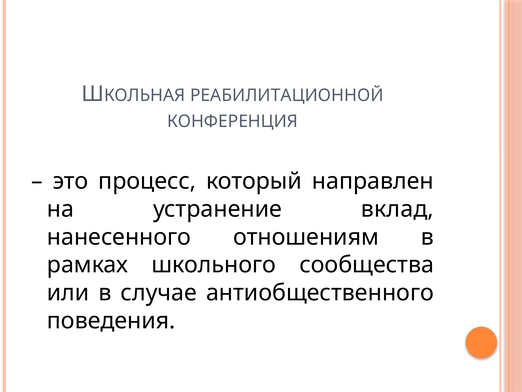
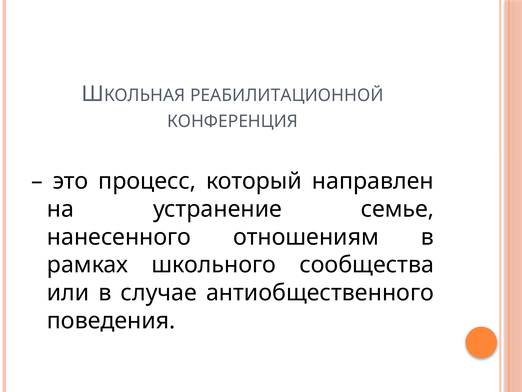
вклад: вклад -> семье
